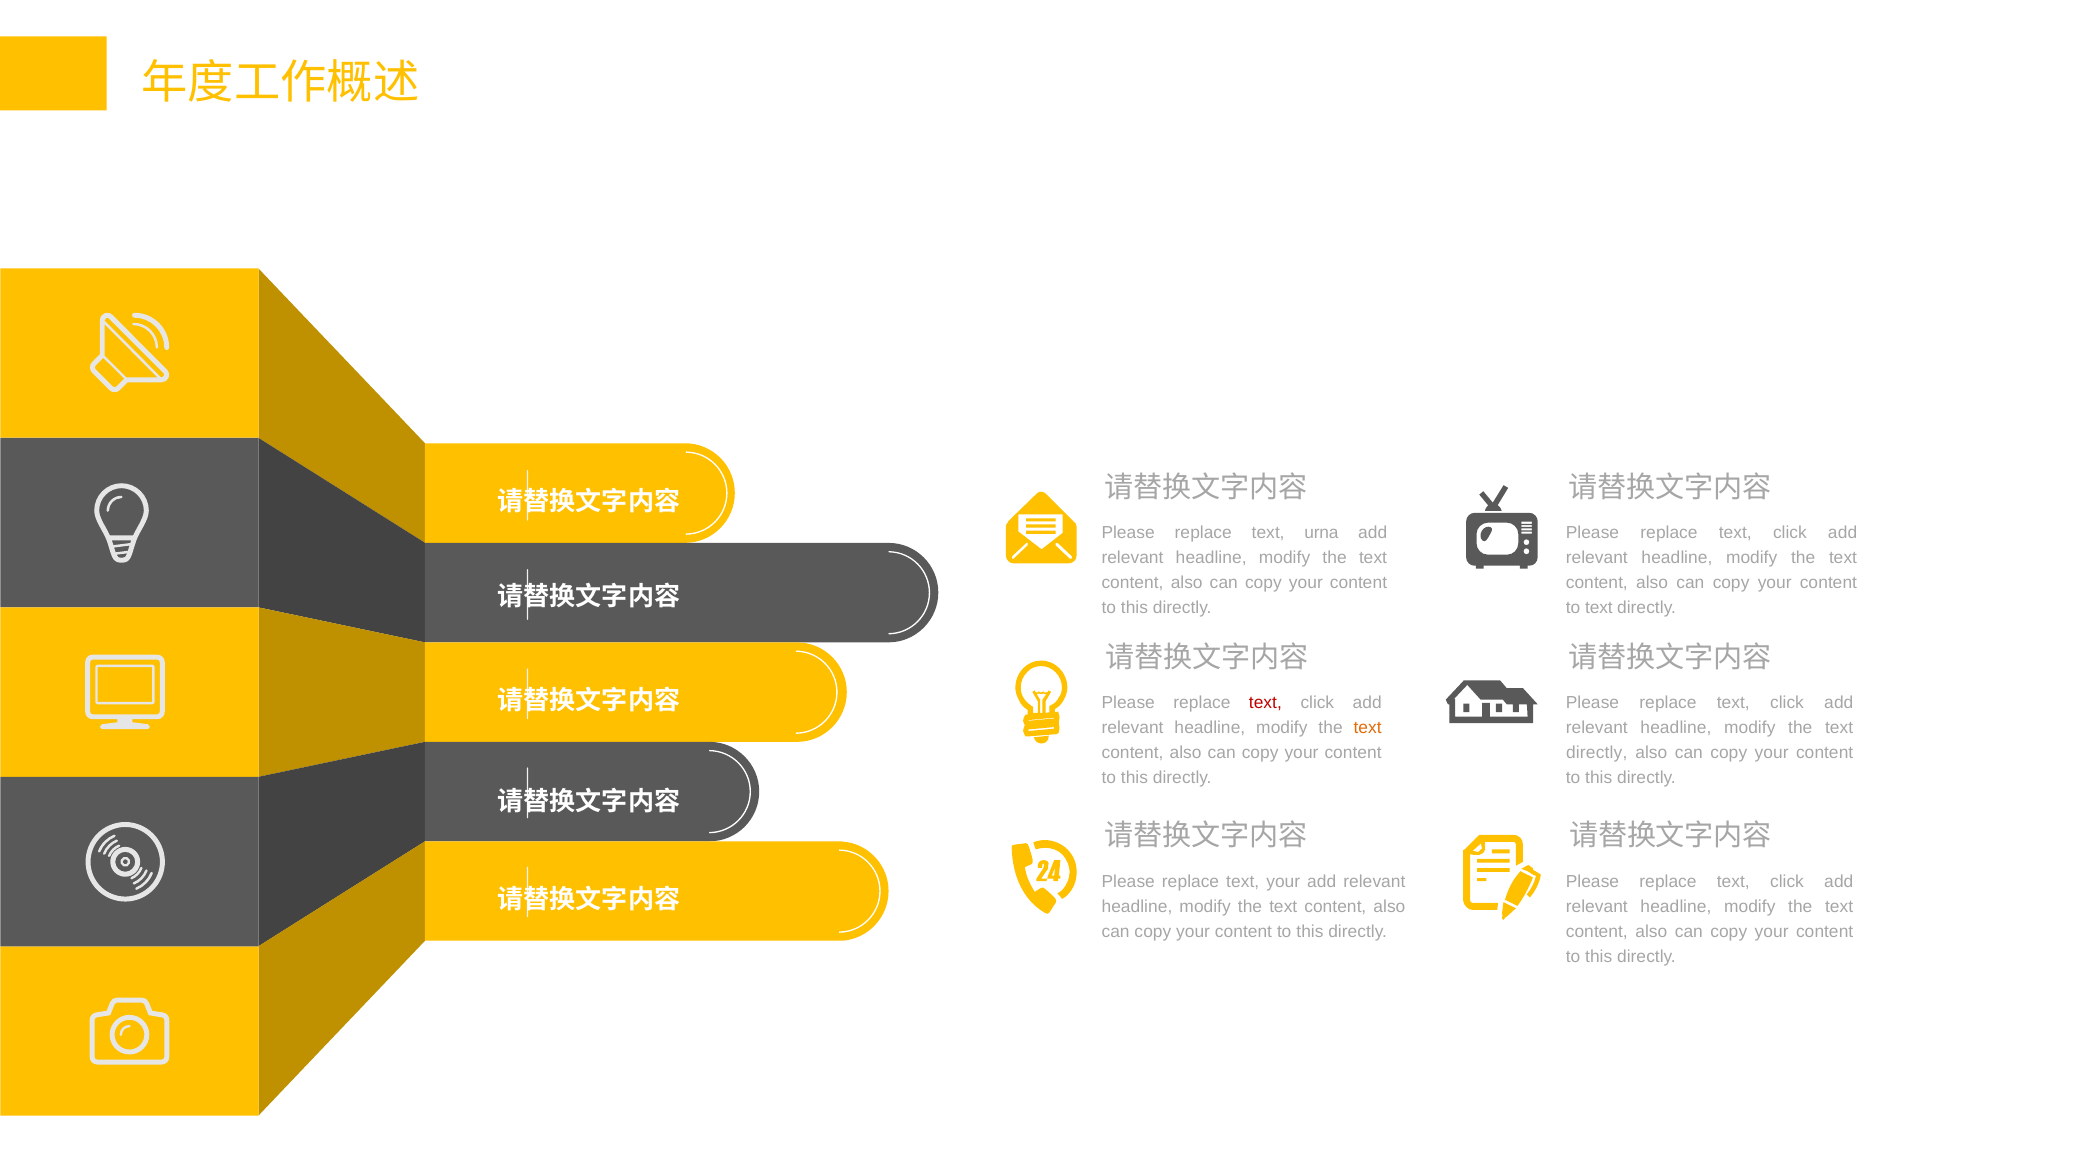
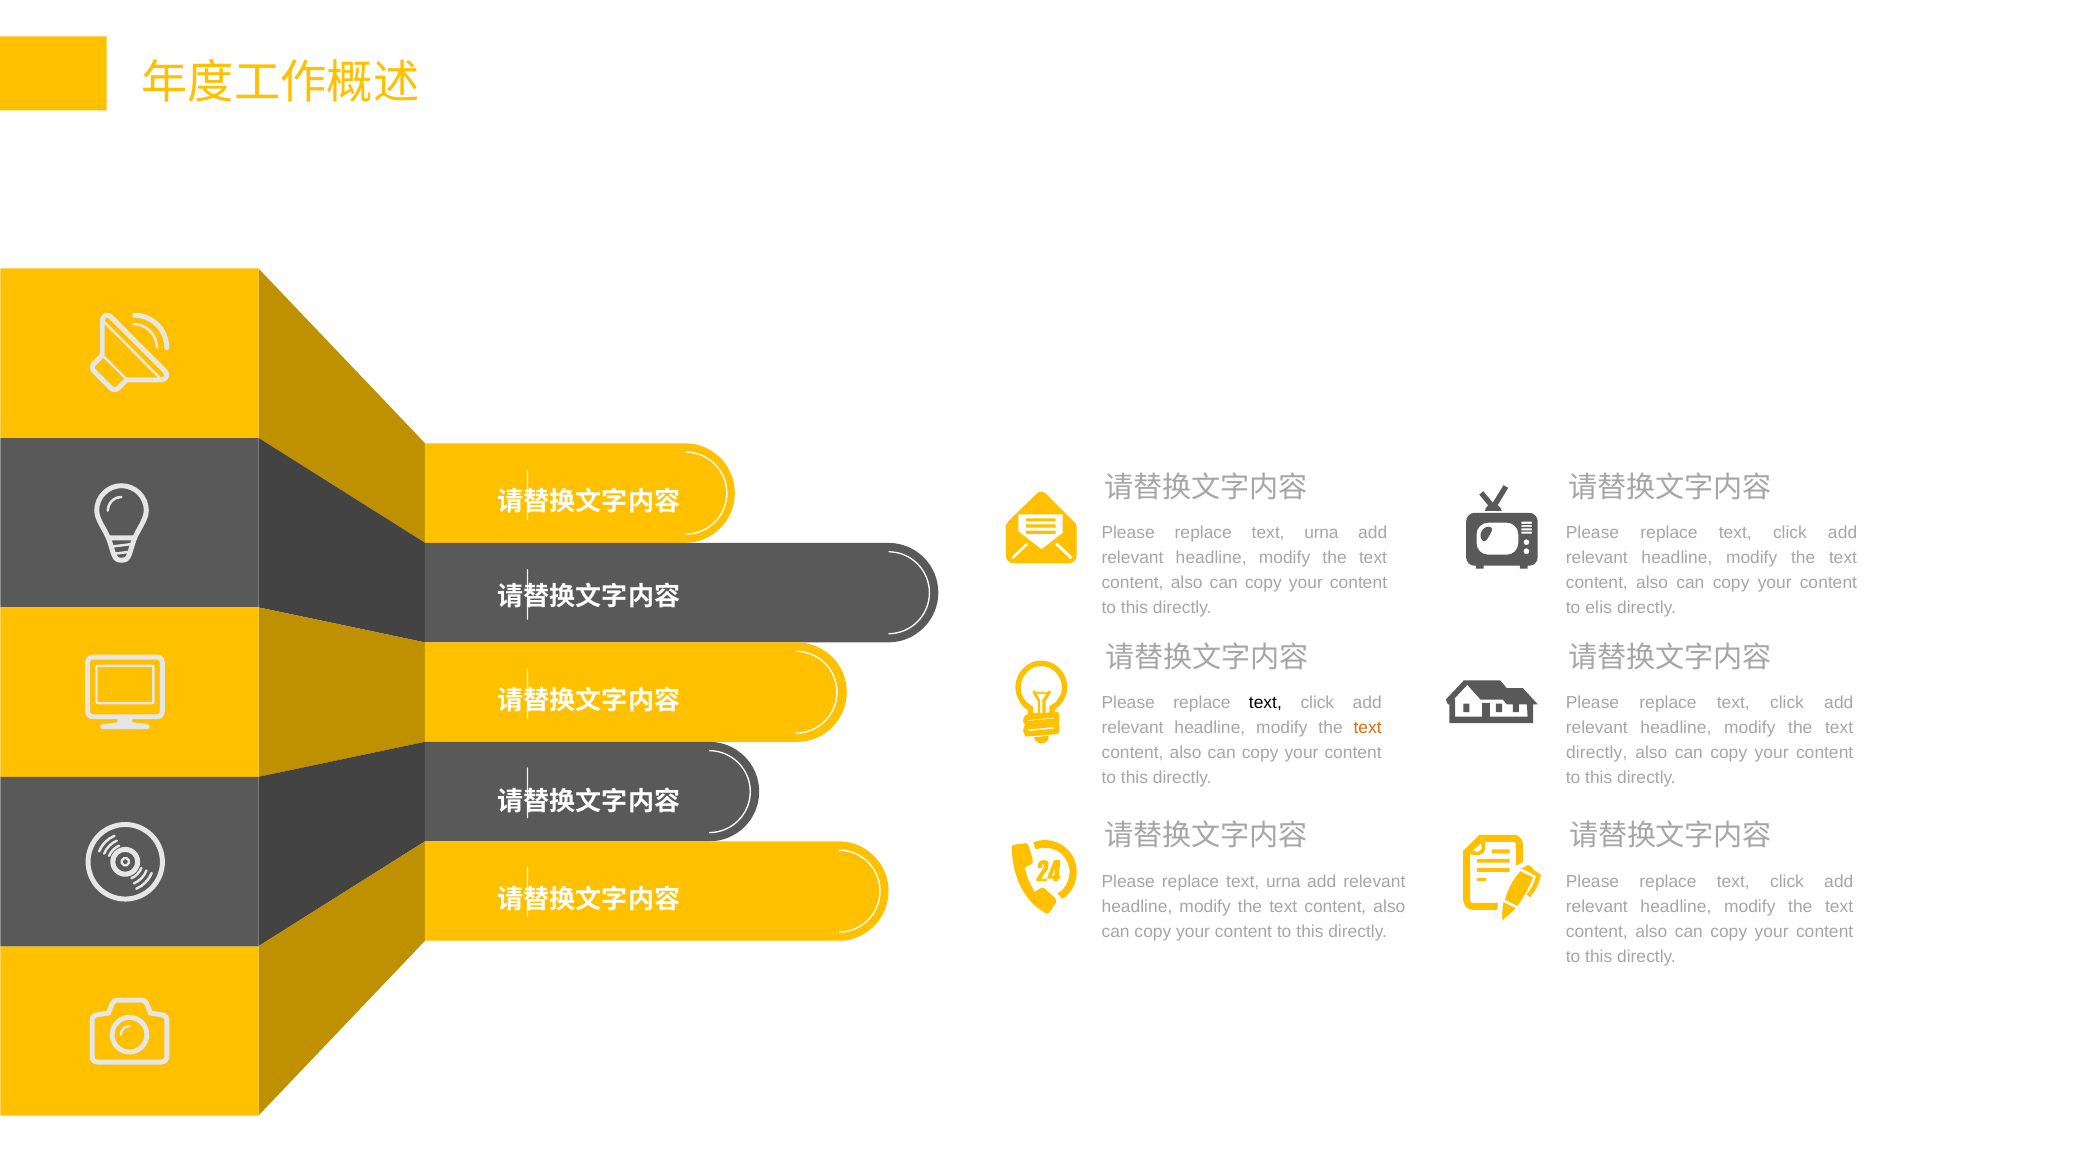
to text: text -> elis
text at (1265, 703) colour: red -> black
your at (1283, 882): your -> urna
